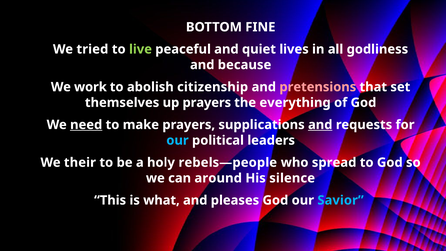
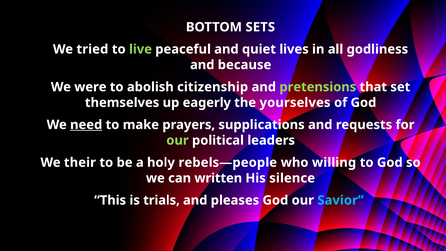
FINE: FINE -> SETS
work: work -> were
pretensions colour: pink -> light green
up prayers: prayers -> eagerly
everything: everything -> yourselves
and at (320, 125) underline: present -> none
our at (177, 140) colour: light blue -> light green
spread: spread -> willing
around: around -> written
what: what -> trials
